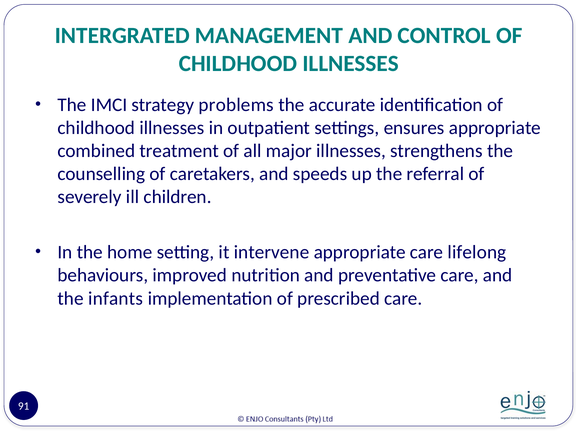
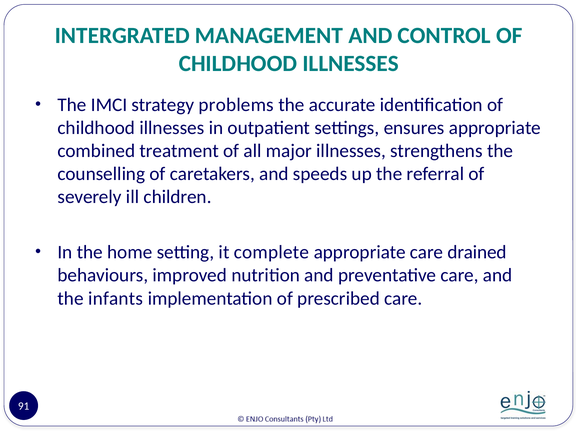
intervene: intervene -> complete
lifelong: lifelong -> drained
